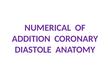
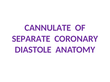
NUMERICAL: NUMERICAL -> CANNULATE
ADDITION: ADDITION -> SEPARATE
